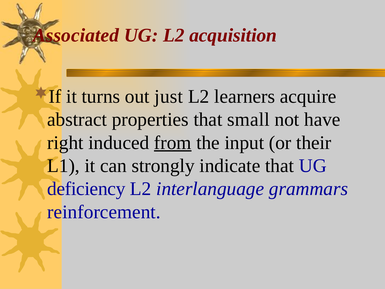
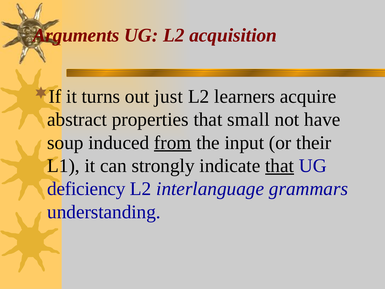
Associated: Associated -> Arguments
right: right -> soup
that at (280, 166) underline: none -> present
reinforcement: reinforcement -> understanding
